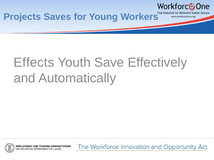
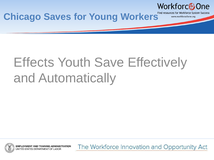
Projects: Projects -> Chicago
